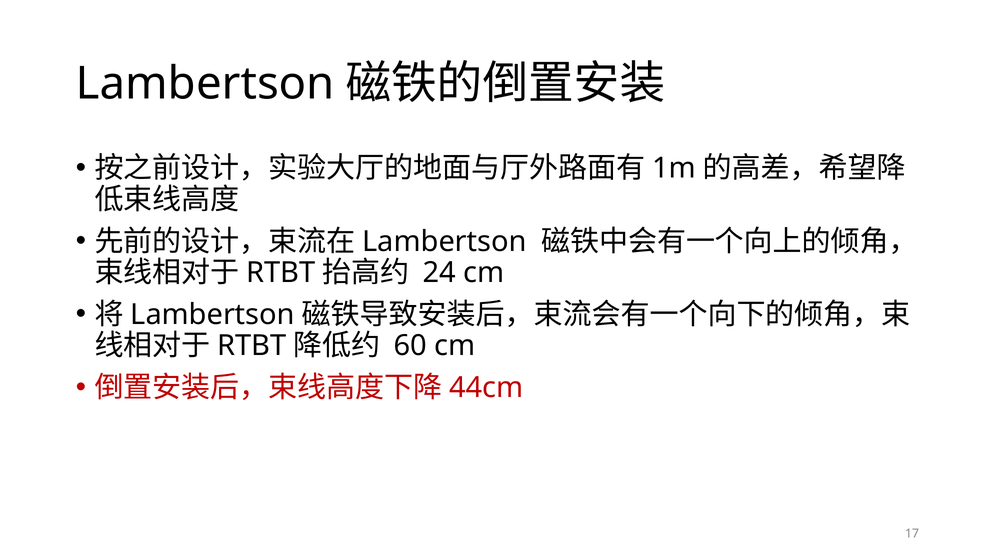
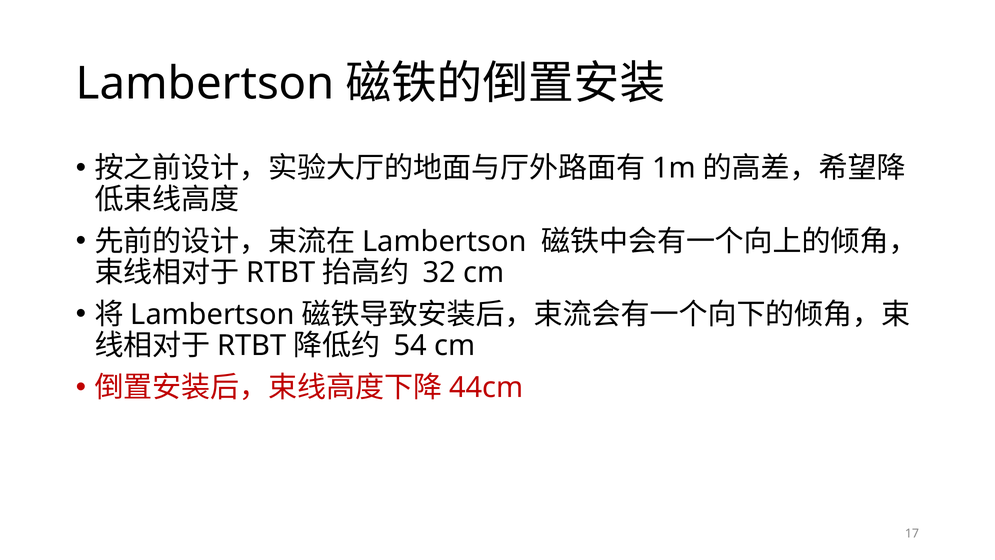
24: 24 -> 32
60: 60 -> 54
